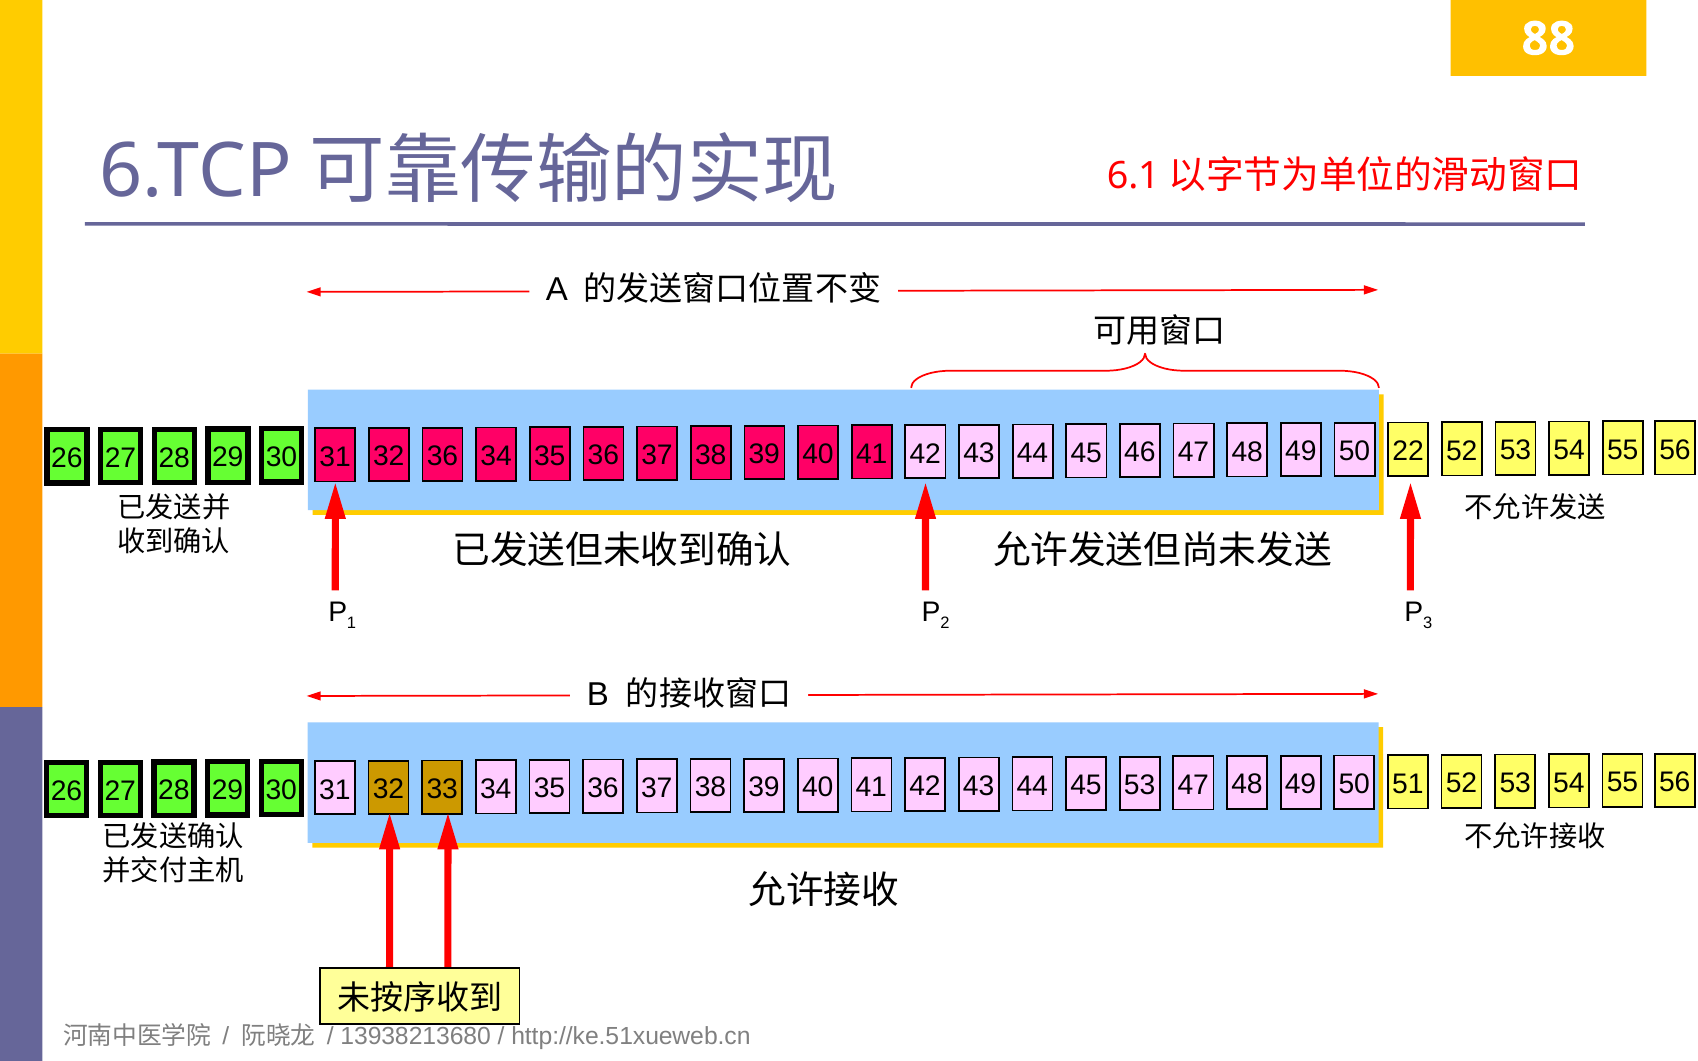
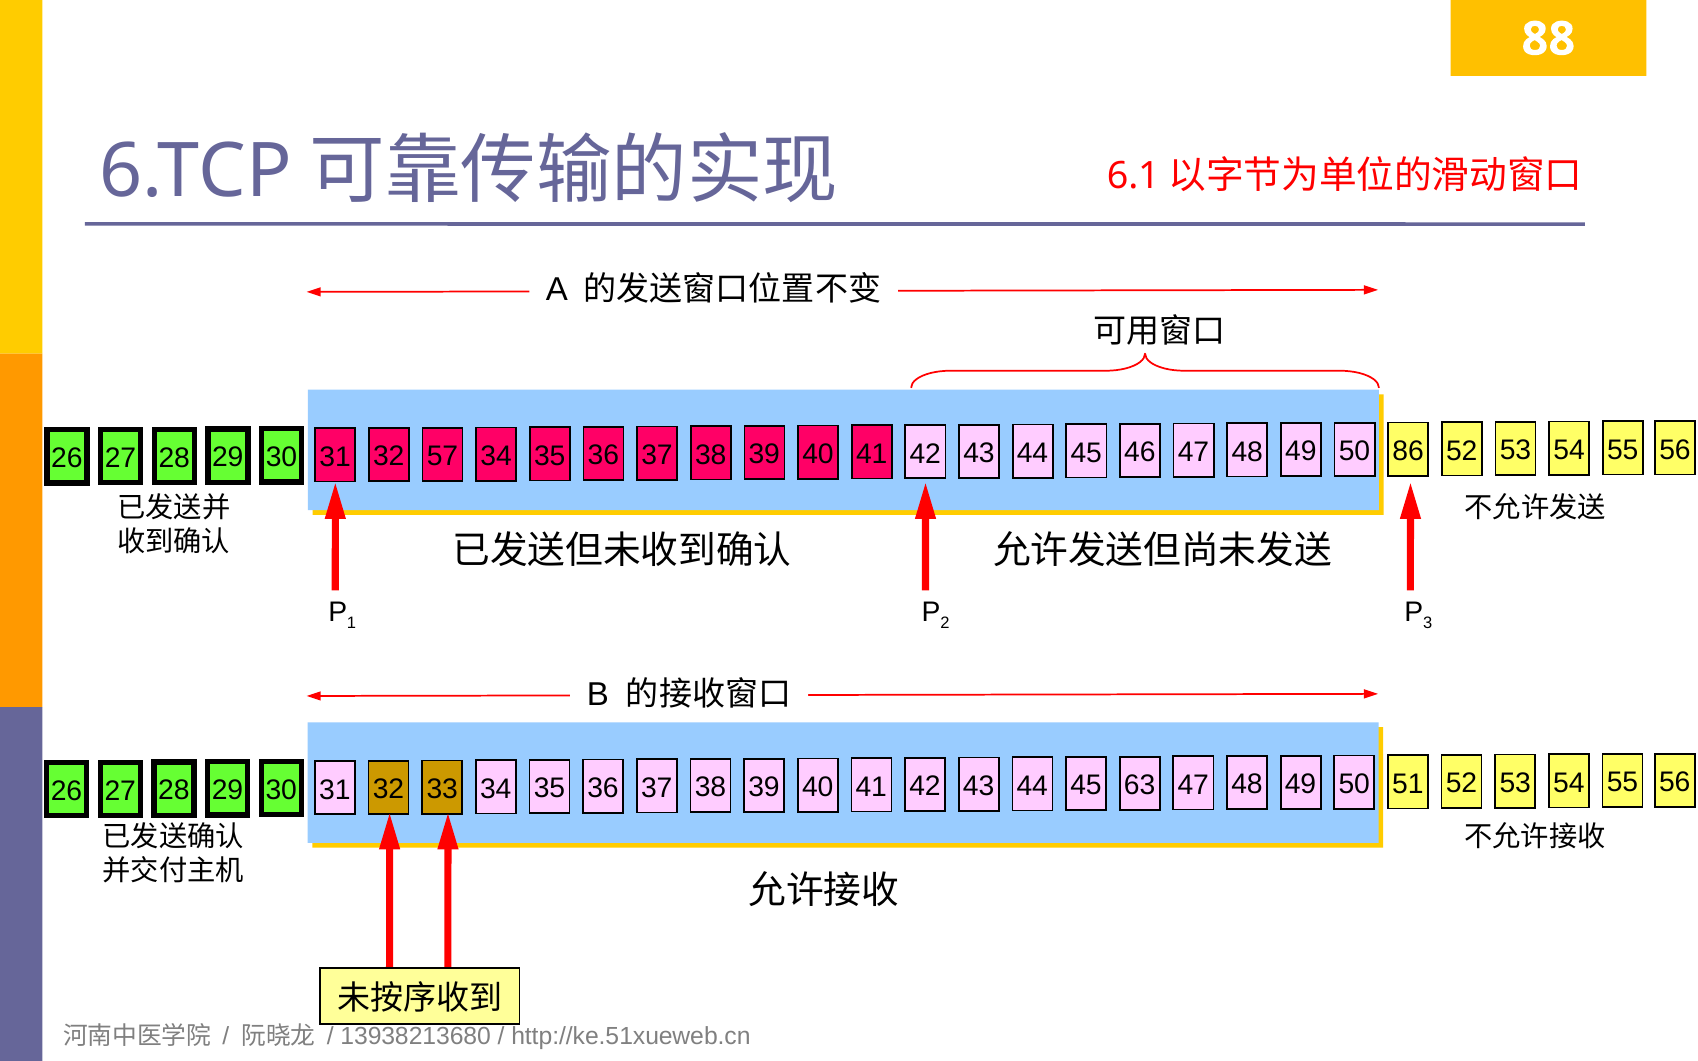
32 36: 36 -> 57
22: 22 -> 86
45 53: 53 -> 63
